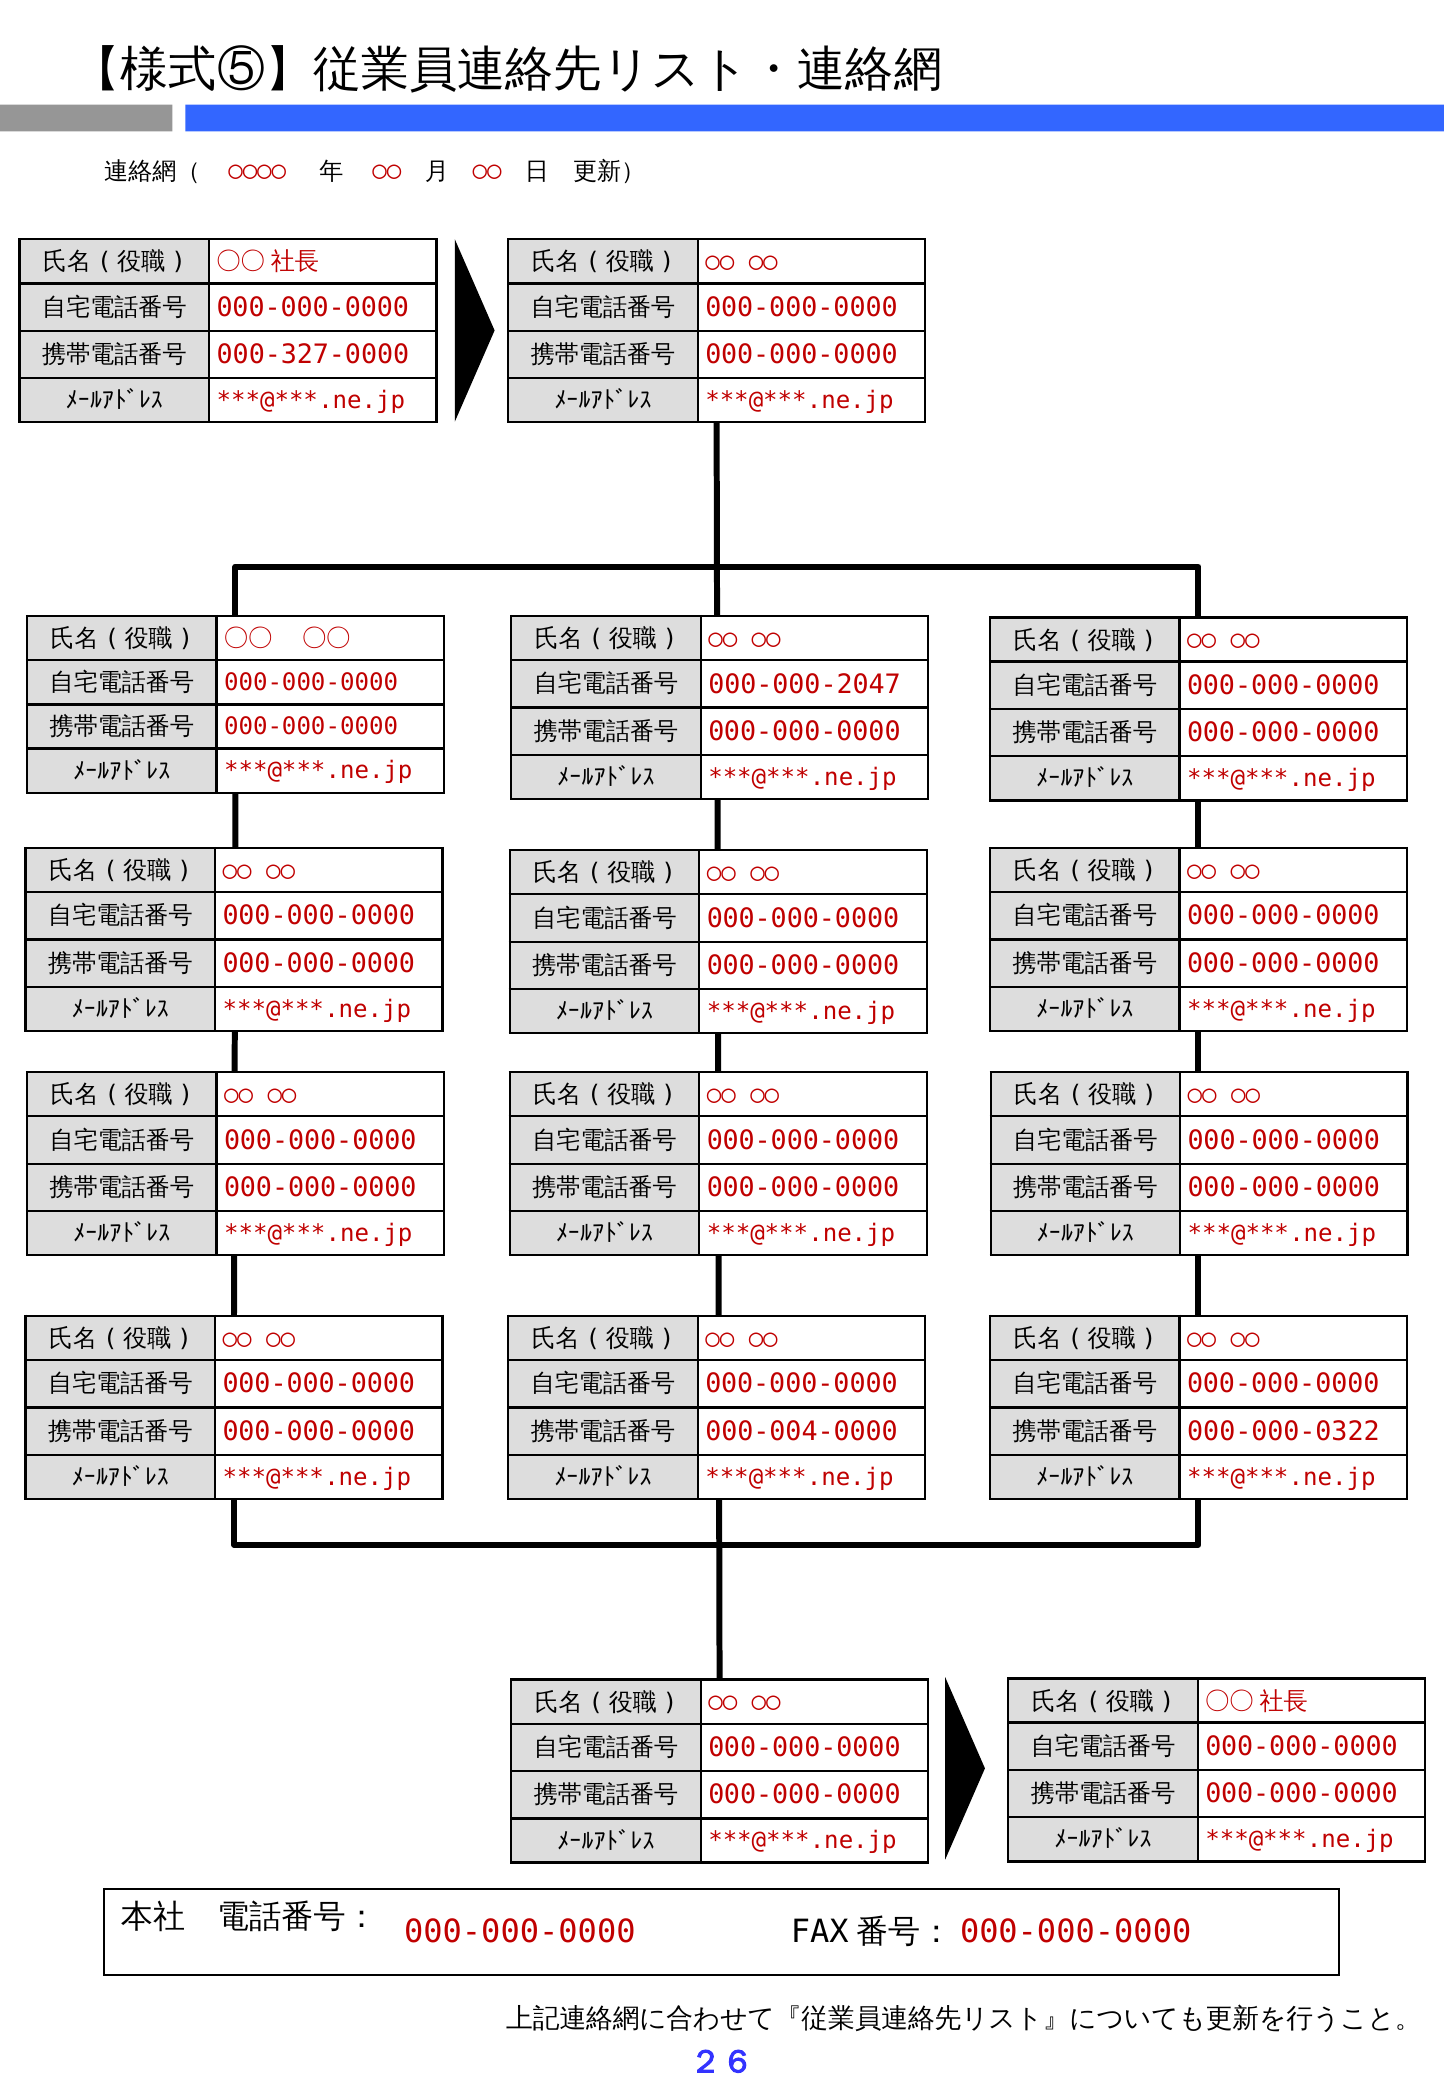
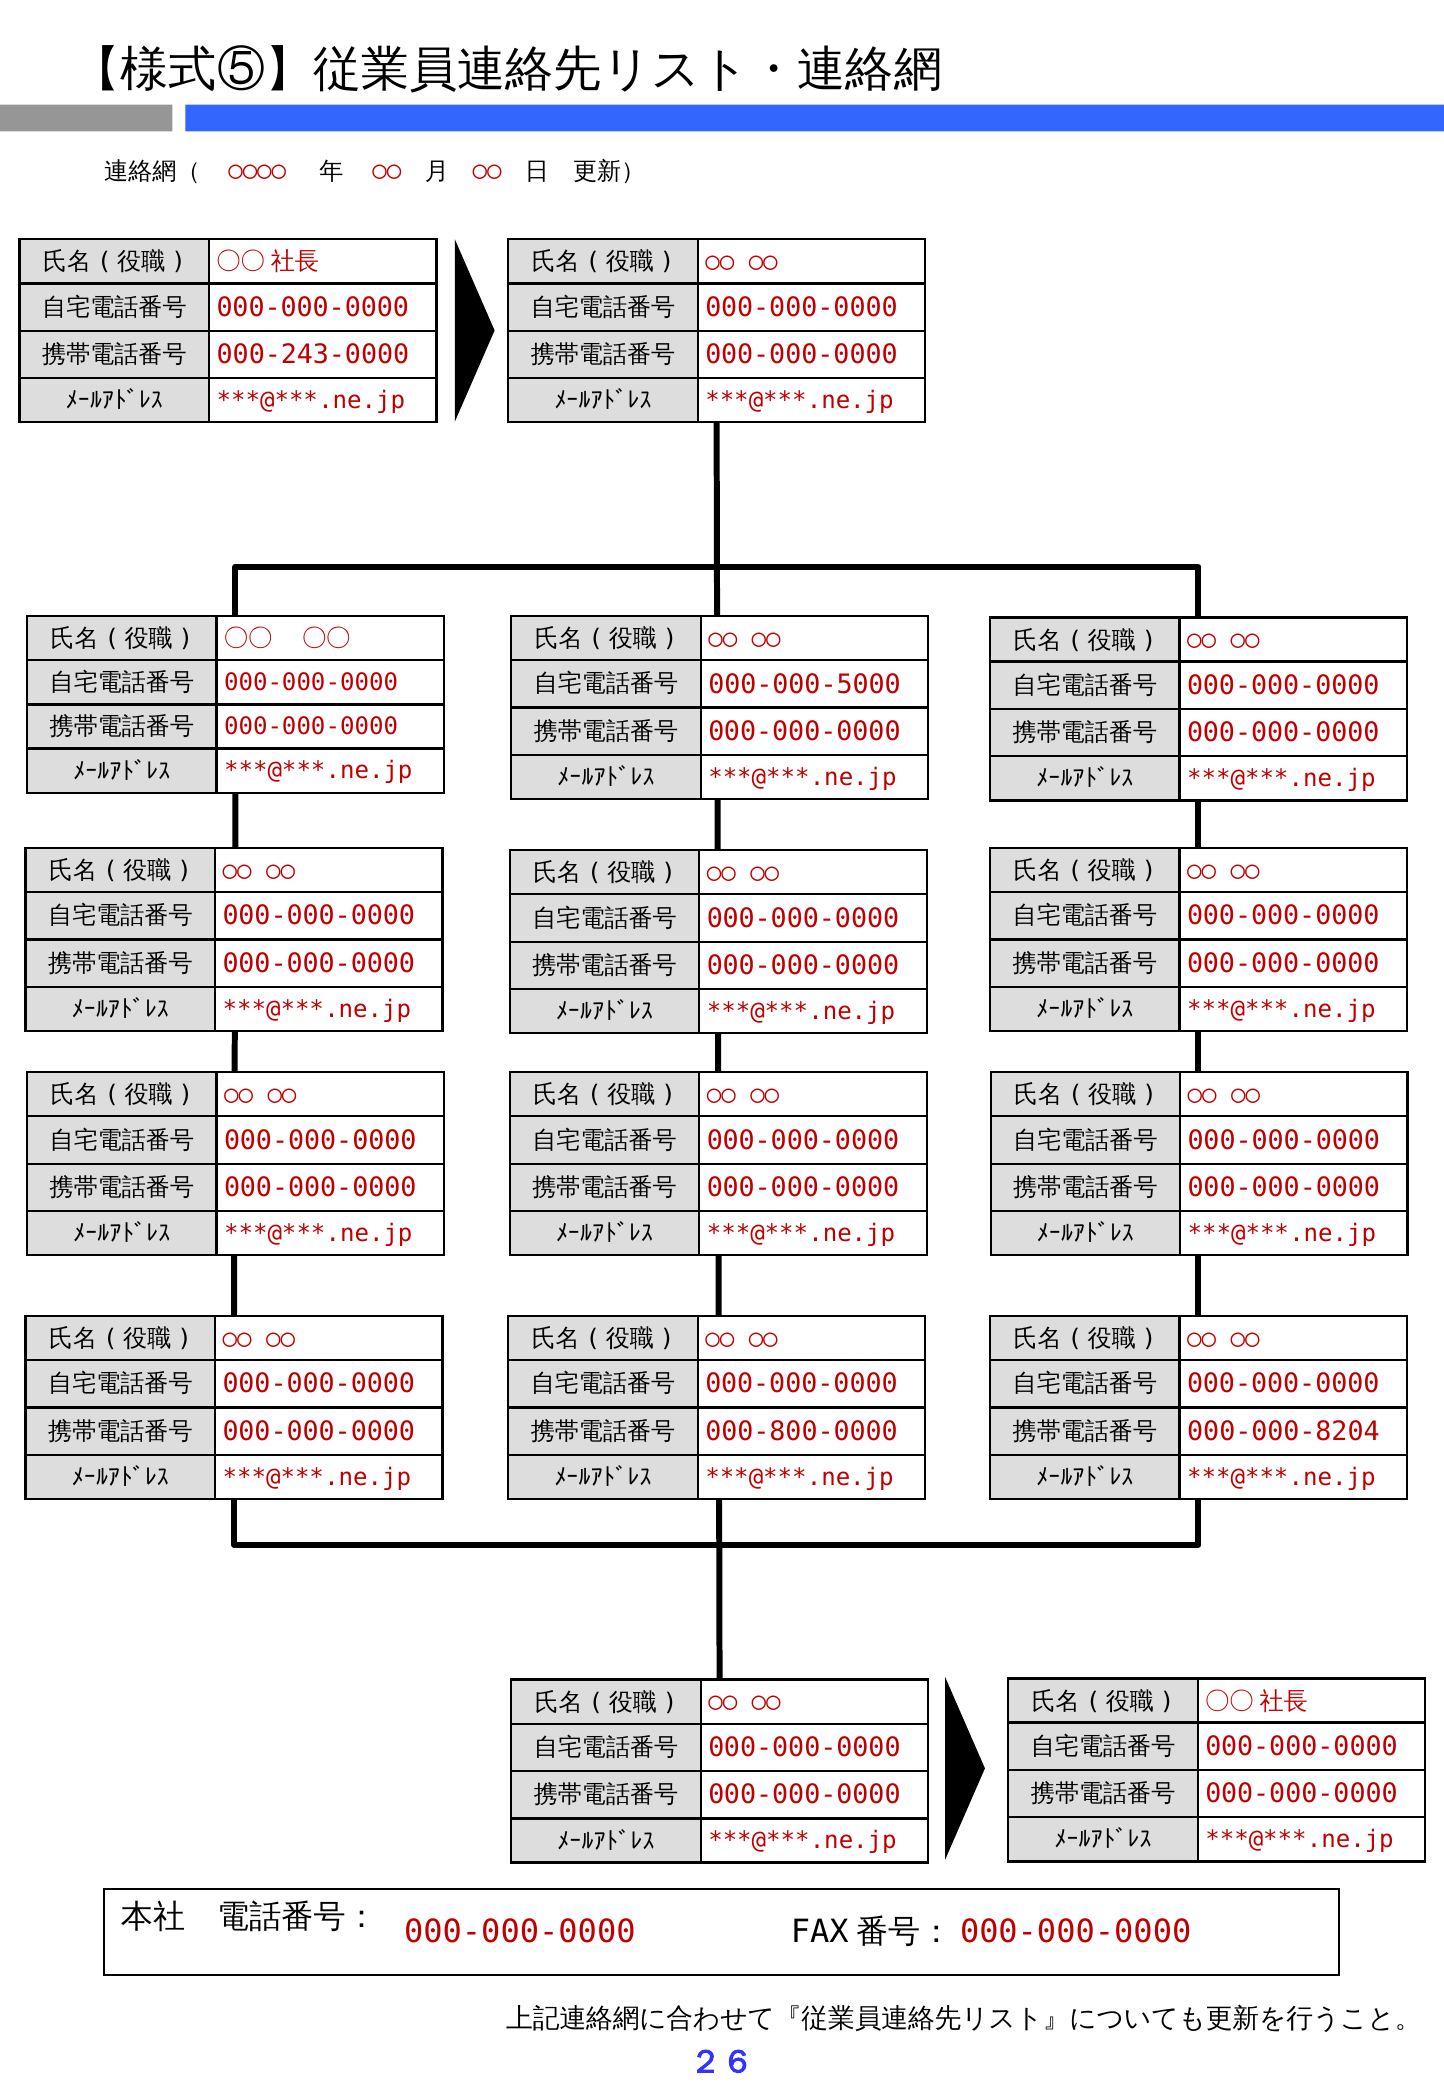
000-327-0000: 000-327-0000 -> 000-243-0000
000-000-2047: 000-000-2047 -> 000-000-5000
000-004-0000: 000-004-0000 -> 000-800-0000
000-000-0322: 000-000-0322 -> 000-000-8204
